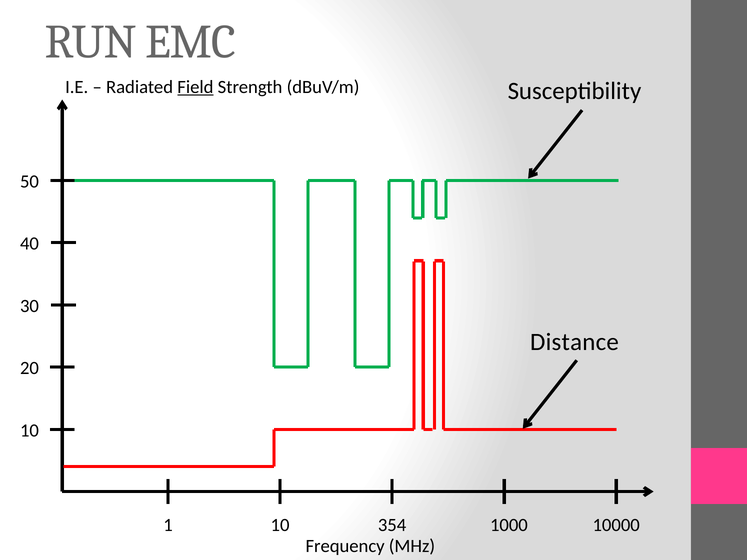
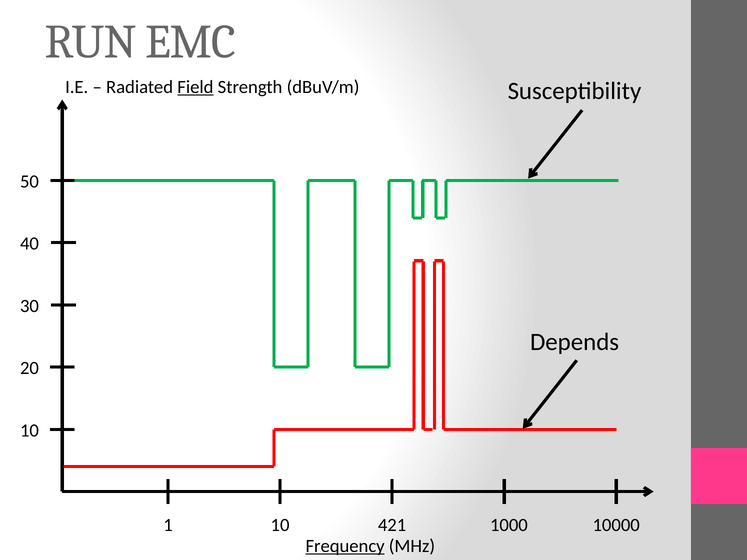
Distance: Distance -> Depends
354: 354 -> 421
Frequency underline: none -> present
